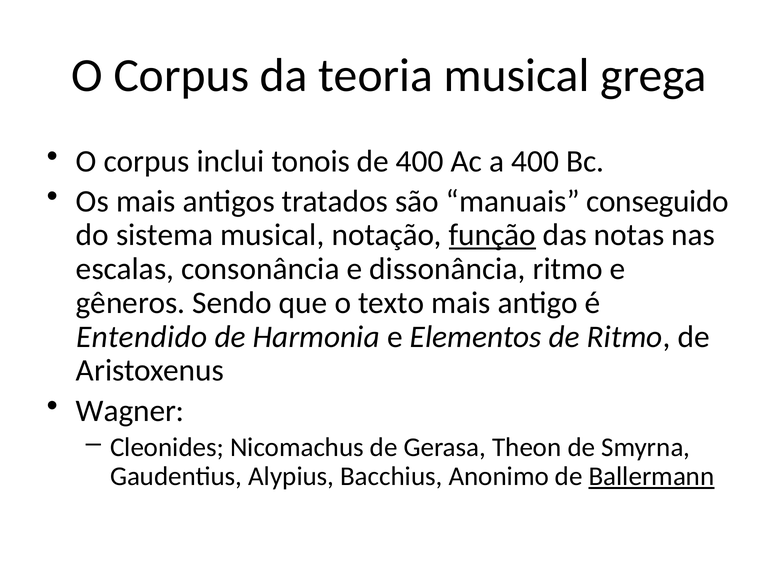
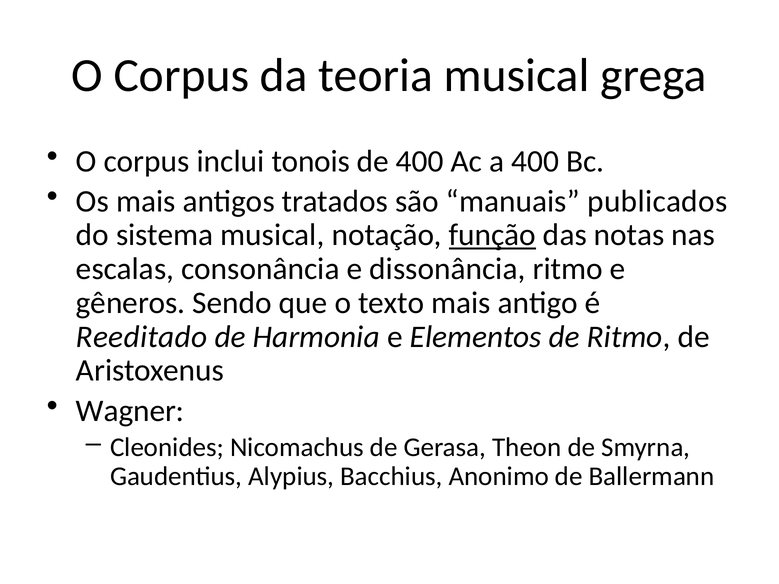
conseguido: conseguido -> publicados
Entendido: Entendido -> Reeditado
Ballermann underline: present -> none
